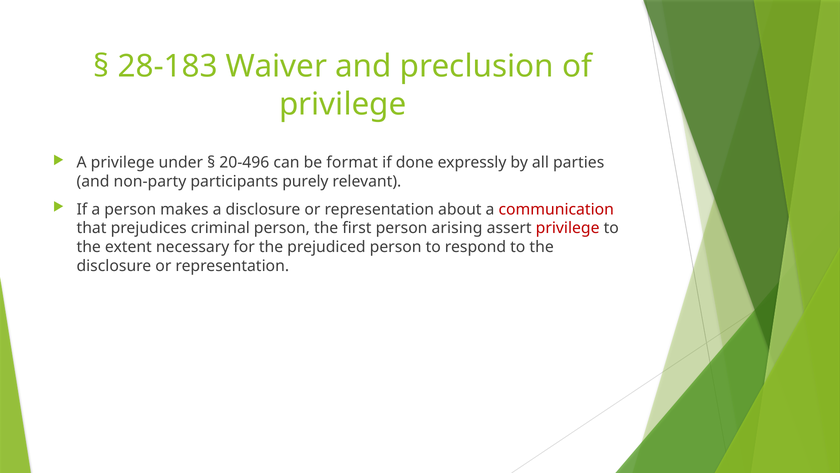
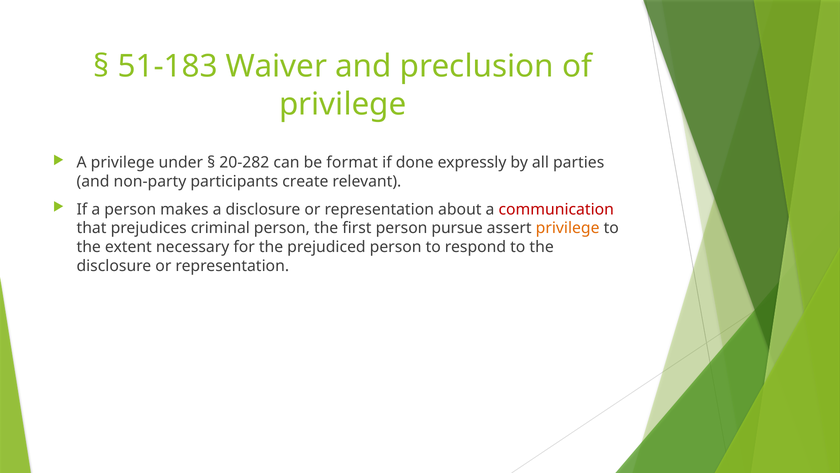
28-183: 28-183 -> 51-183
20-496: 20-496 -> 20-282
purely: purely -> create
arising: arising -> pursue
privilege at (568, 228) colour: red -> orange
